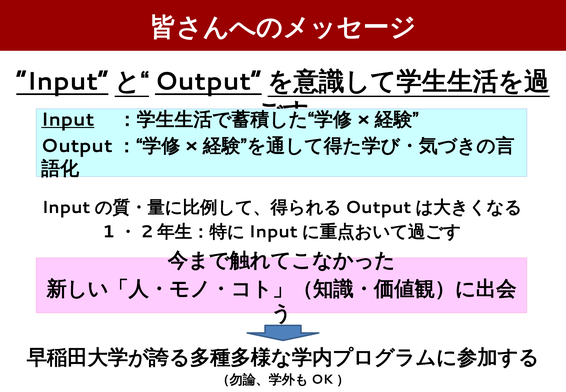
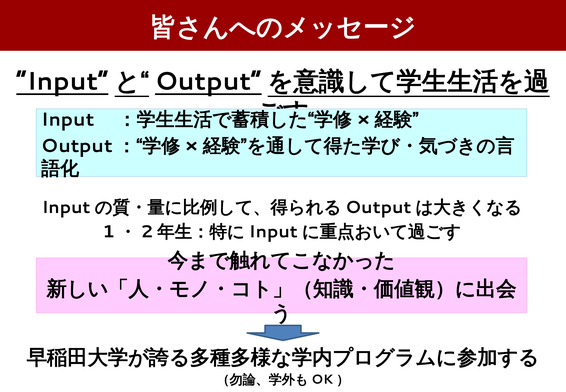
Input underline: present -> none
